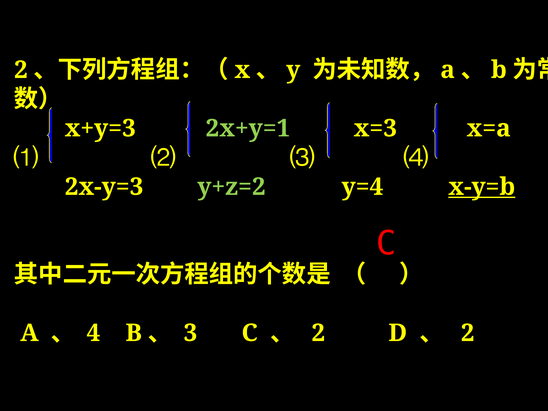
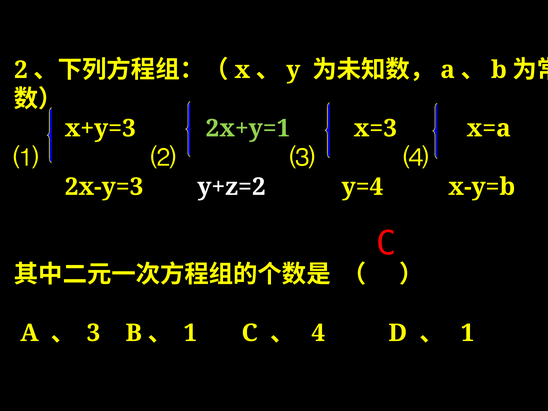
y+z=2 colour: light green -> white
x-y=b underline: present -> none
4: 4 -> 3
3 at (190, 333): 3 -> 1
2 at (318, 333): 2 -> 4
2 at (468, 333): 2 -> 1
